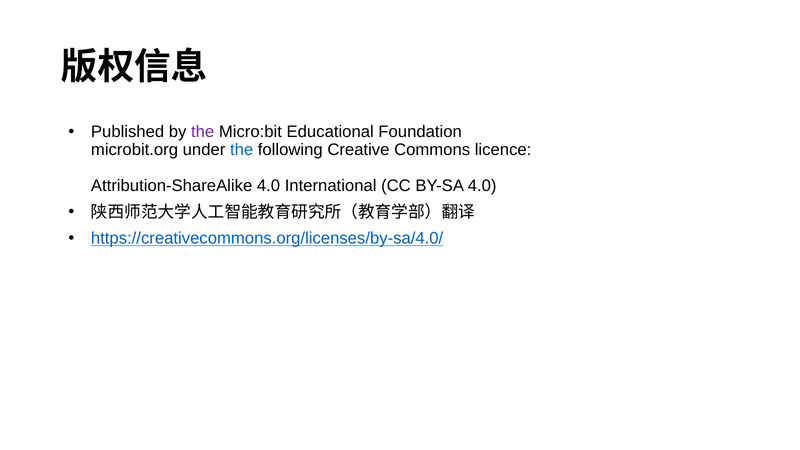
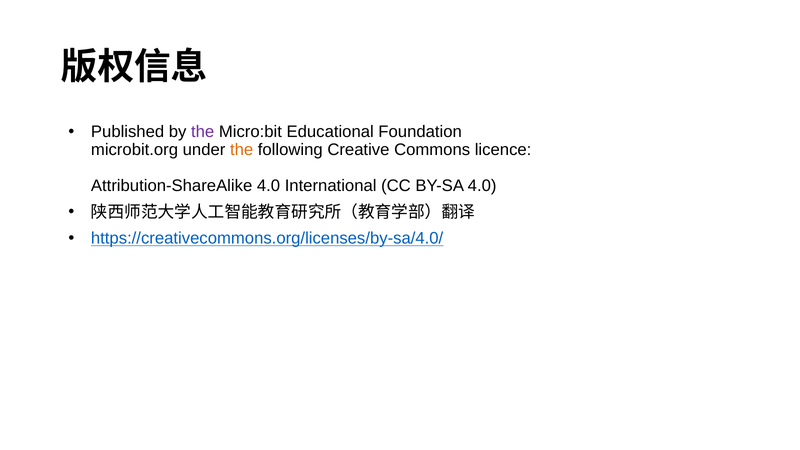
the at (242, 150) colour: blue -> orange
